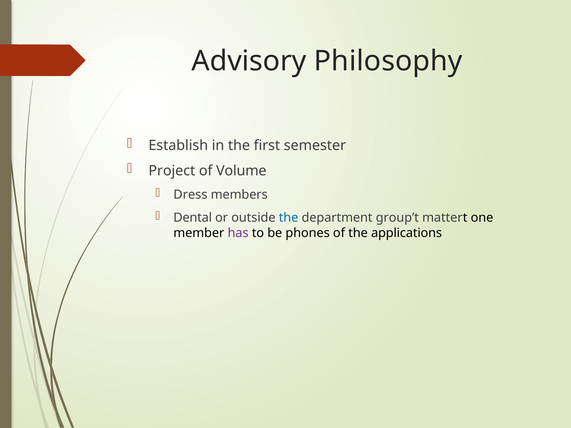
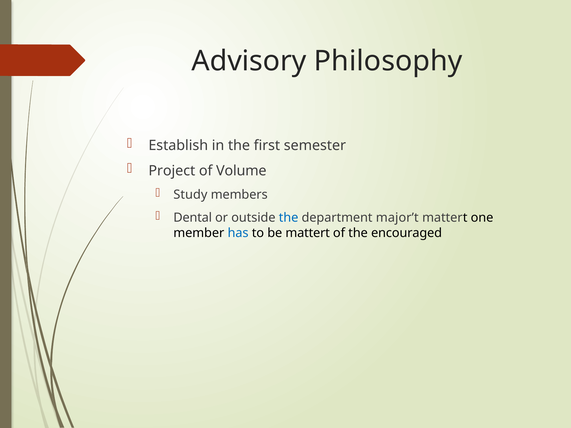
Dress: Dress -> Study
group’t: group’t -> major’t
has colour: purple -> blue
be phones: phones -> mattert
applications: applications -> encouraged
